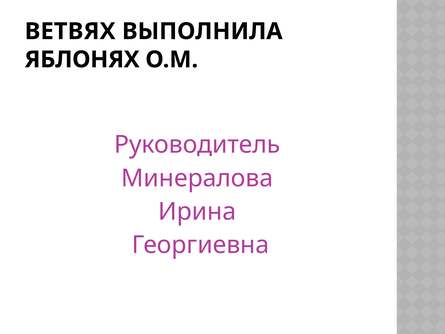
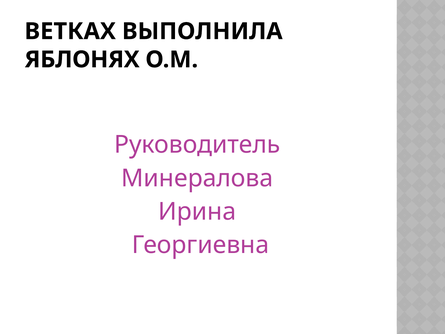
ВЕТВЯХ: ВЕТВЯХ -> ВЕТКАХ
